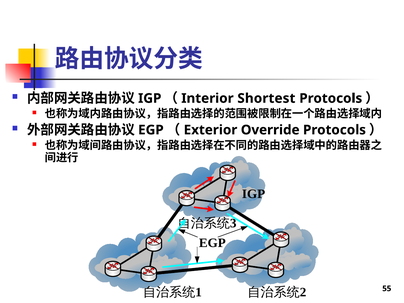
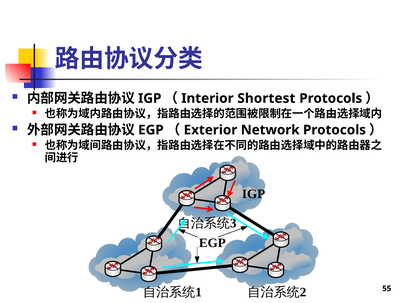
Override: Override -> Network
